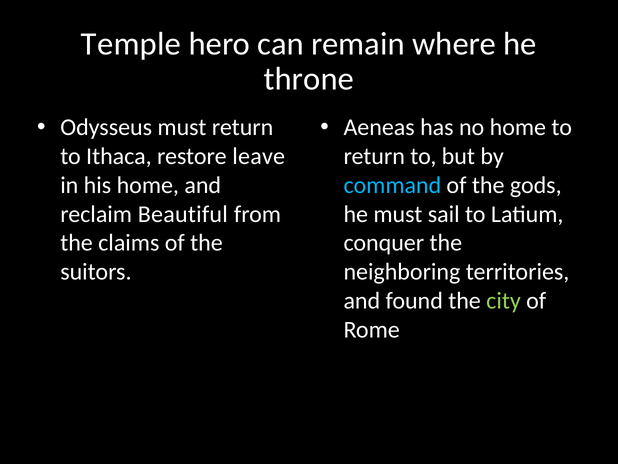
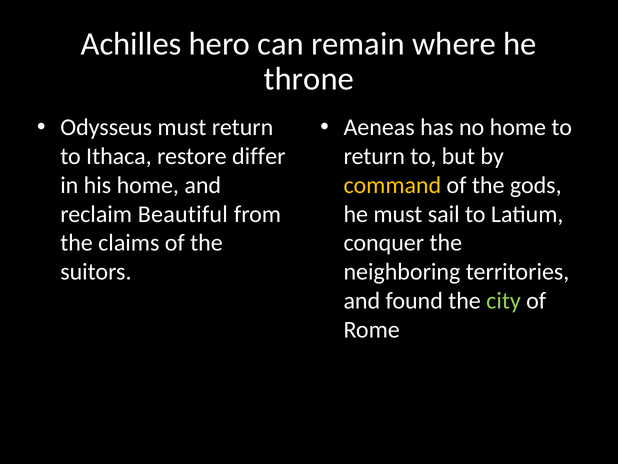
Temple: Temple -> Achilles
leave: leave -> differ
command colour: light blue -> yellow
